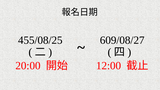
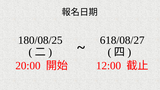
455/08/25: 455/08/25 -> 180/08/25
609/08/27: 609/08/27 -> 618/08/27
